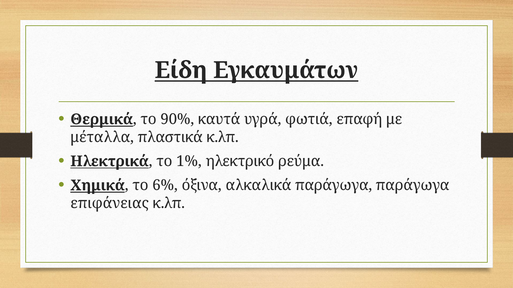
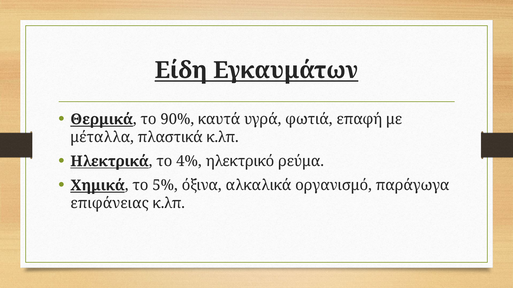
1%: 1% -> 4%
6%: 6% -> 5%
αλκαλικά παράγωγα: παράγωγα -> οργανισμό
